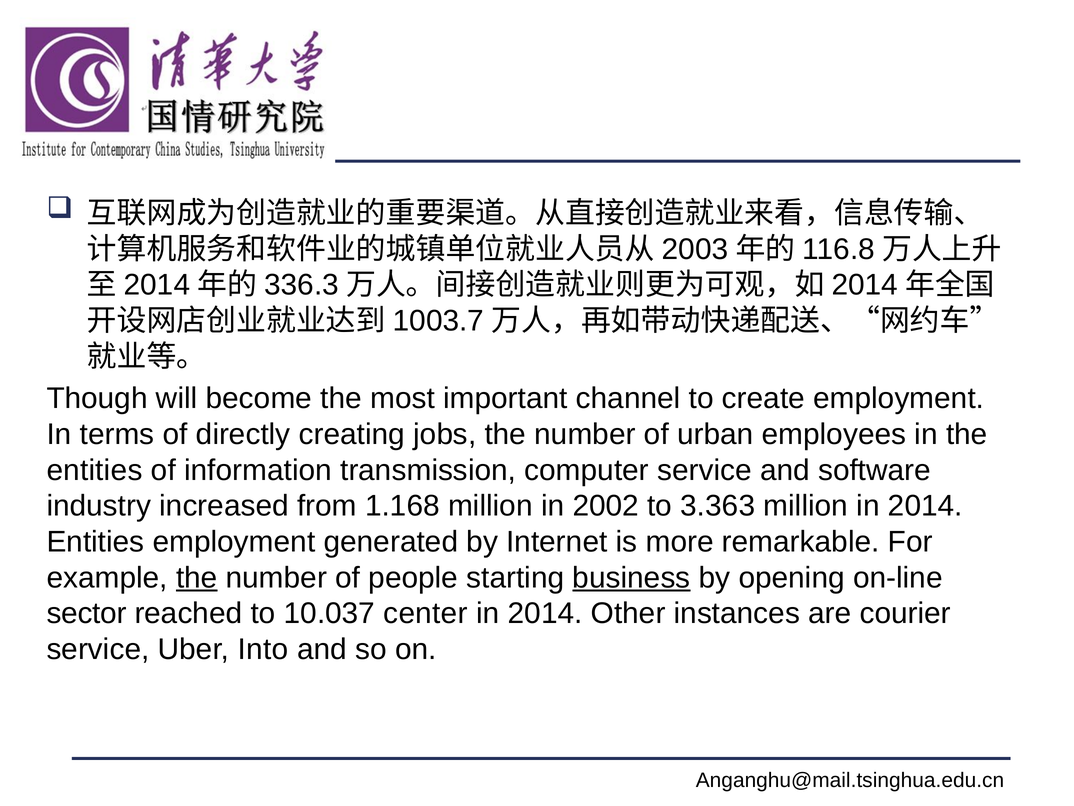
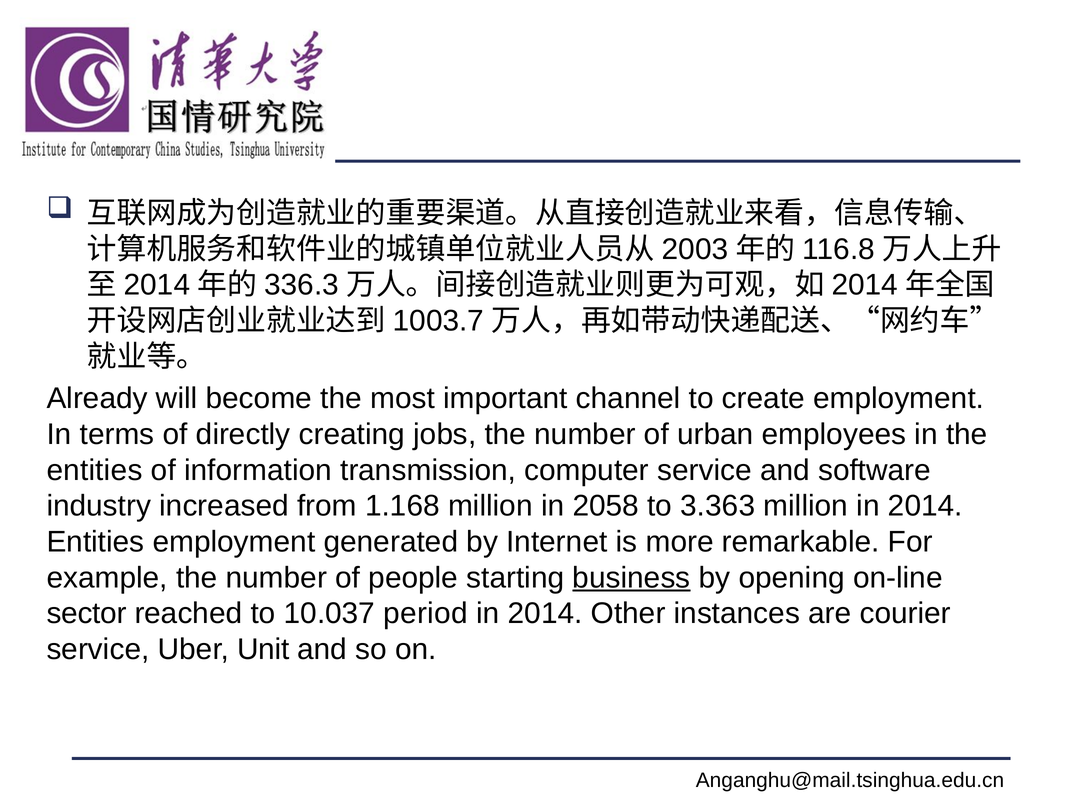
Though: Though -> Already
2002: 2002 -> 2058
the at (197, 577) underline: present -> none
center: center -> period
Into: Into -> Unit
